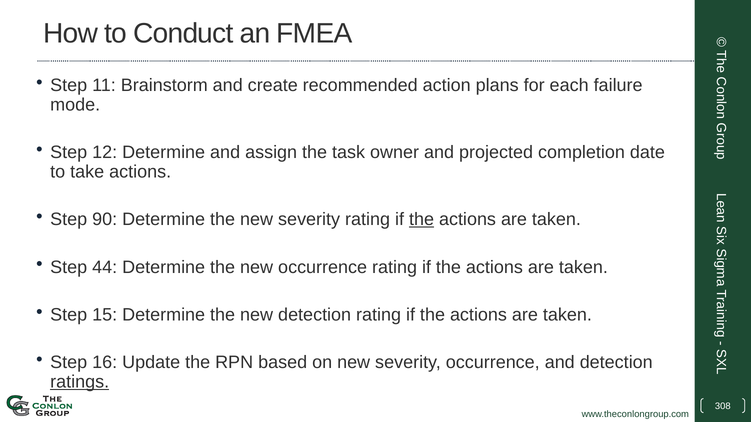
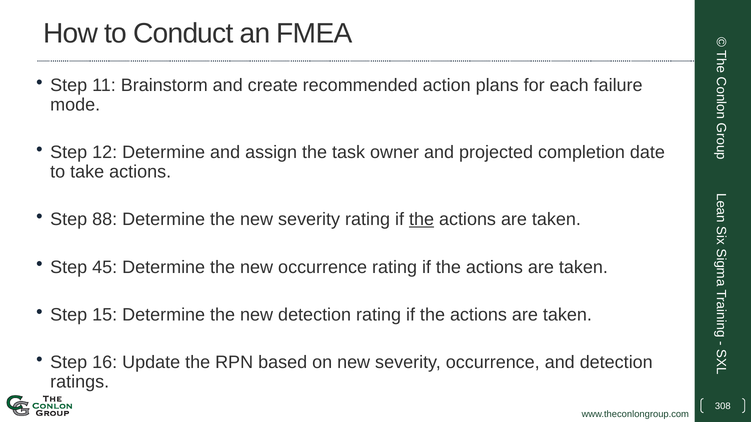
90: 90 -> 88
44: 44 -> 45
ratings underline: present -> none
